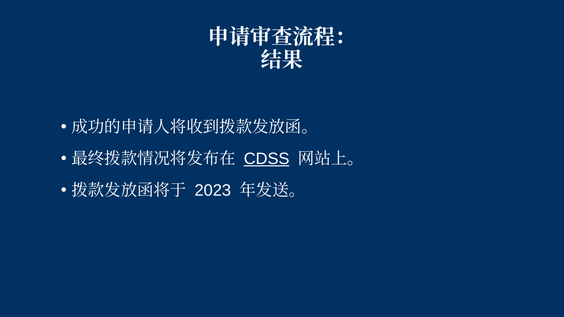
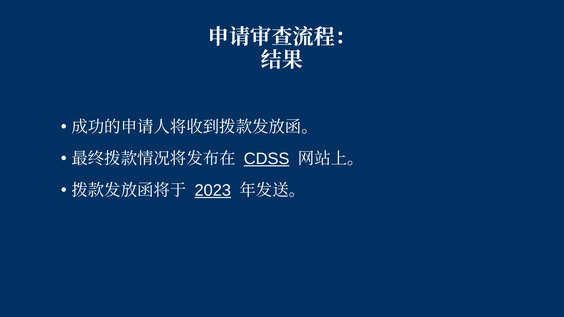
2023 underline: none -> present
